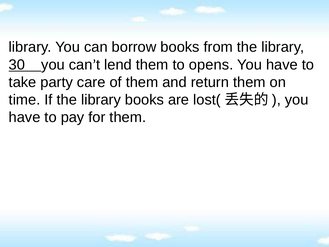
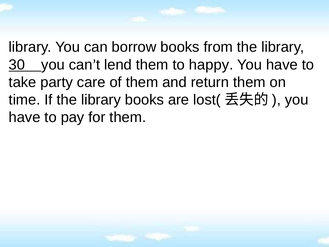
opens: opens -> happy
